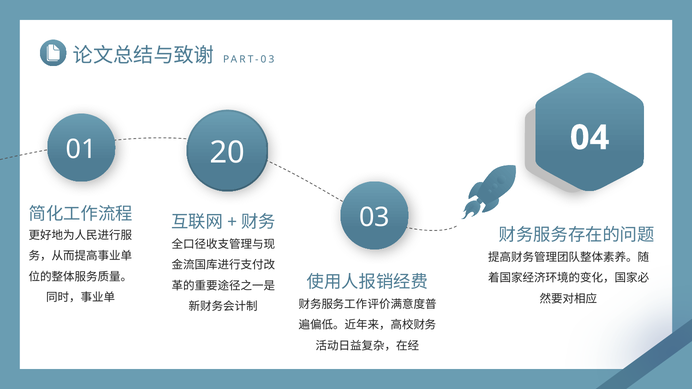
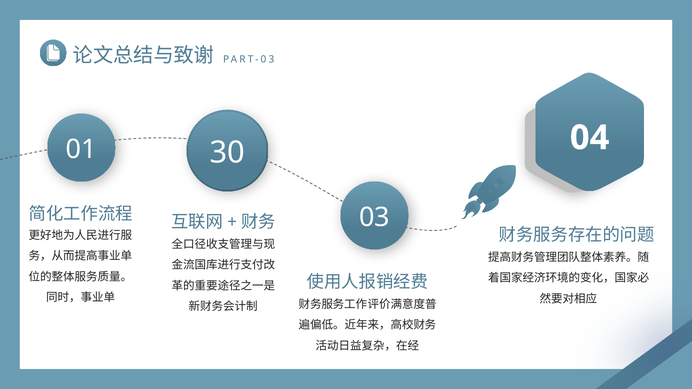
20: 20 -> 30
